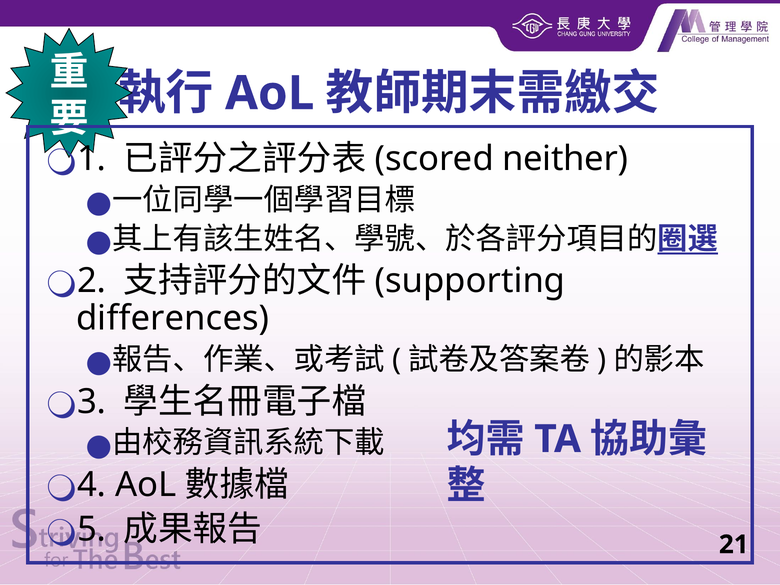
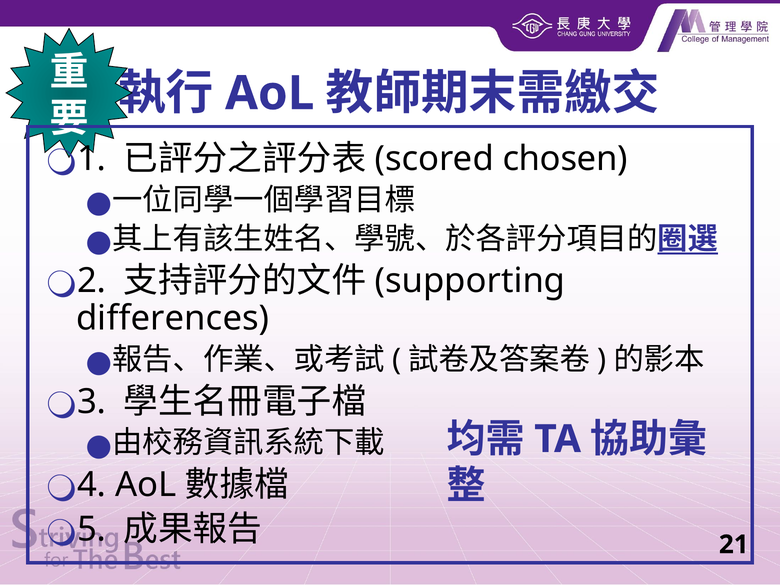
neither: neither -> chosen
